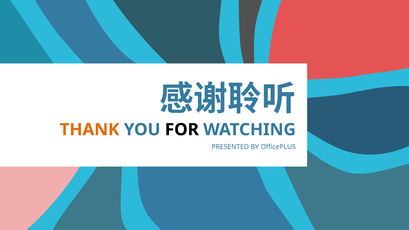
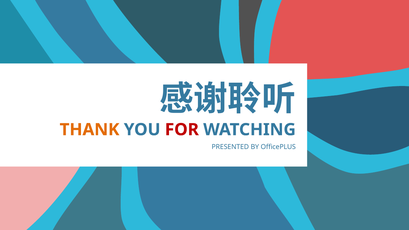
FOR colour: black -> red
